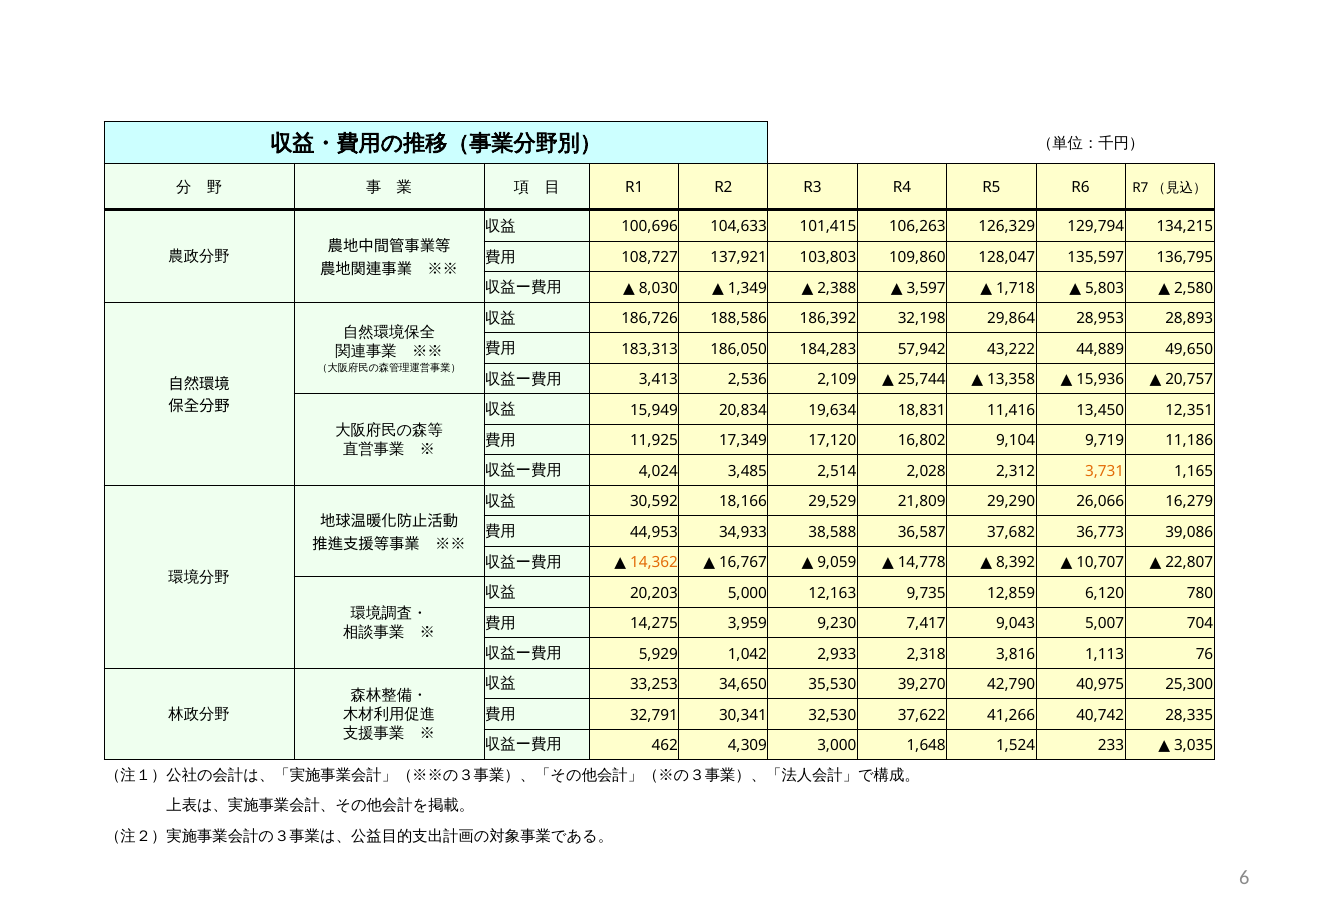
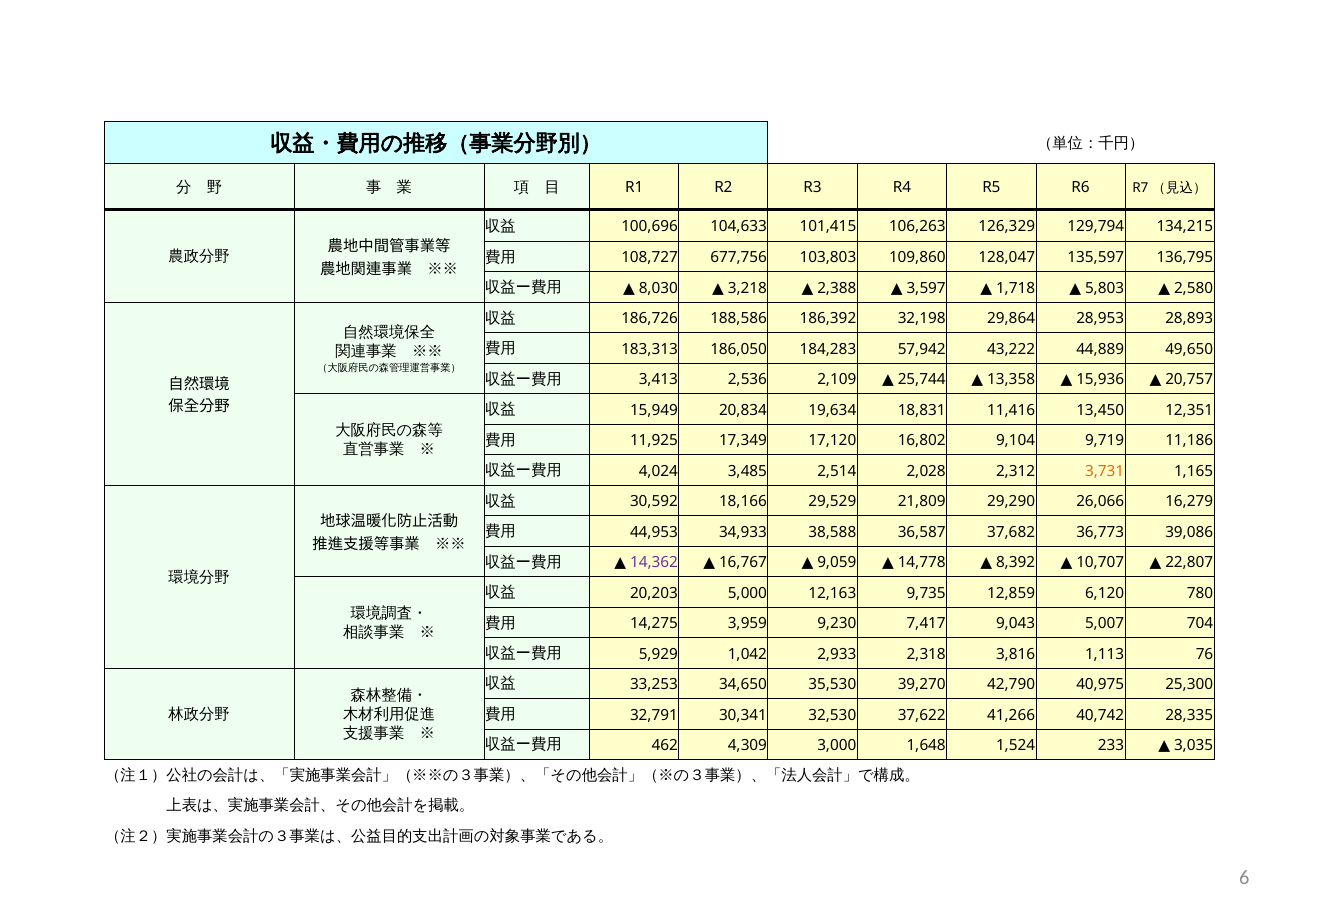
137,921: 137,921 -> 677,756
1,349: 1,349 -> 3,218
14,362 colour: orange -> purple
